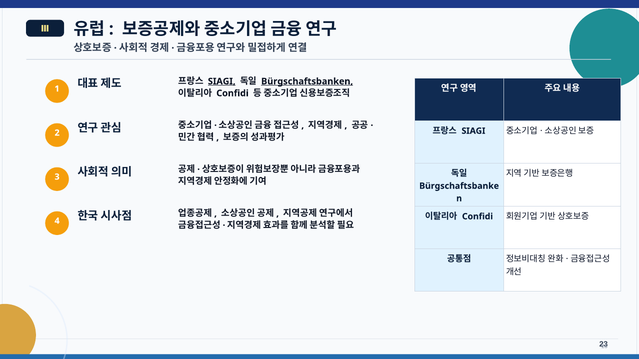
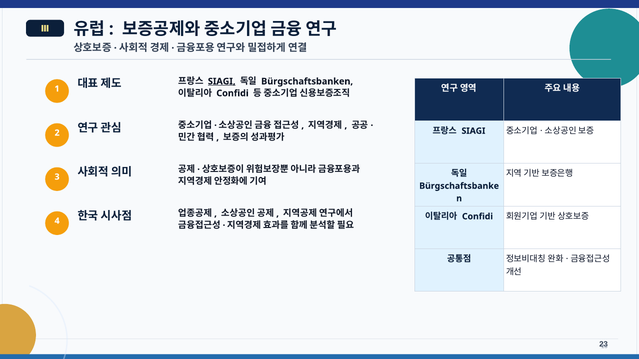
Bürgschaftsbanken underline: present -> none
